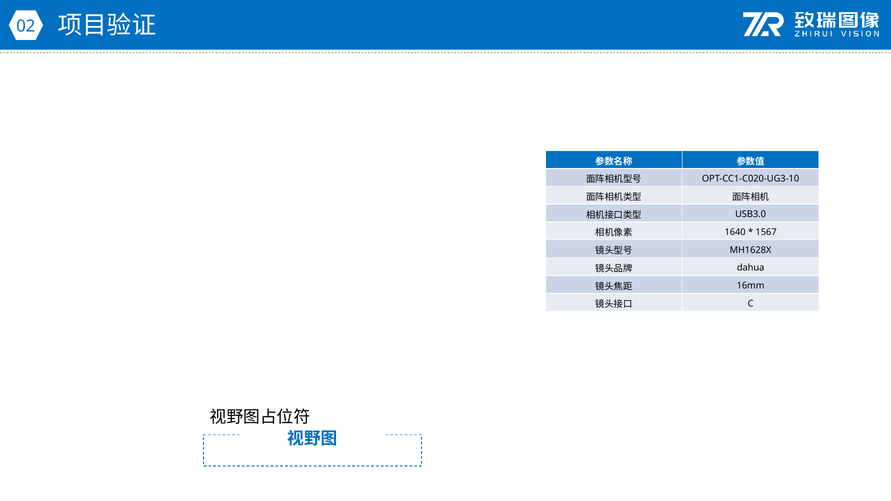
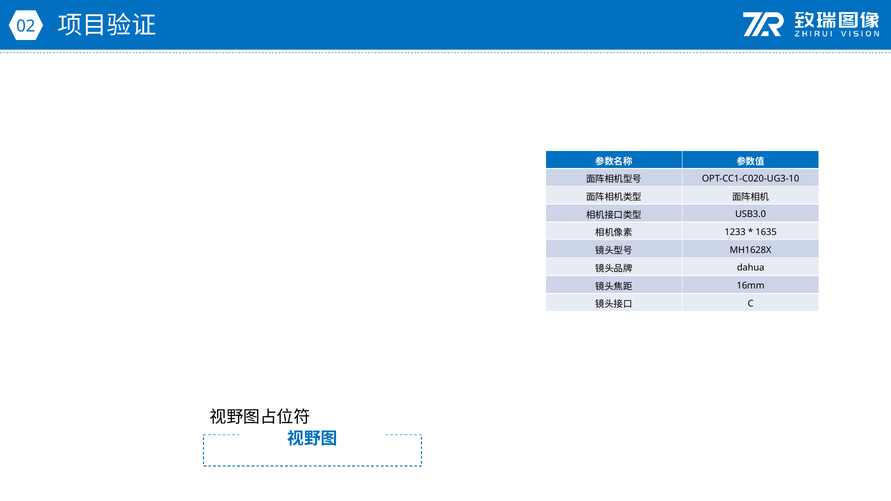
1640: 1640 -> 1233
1567: 1567 -> 1635
